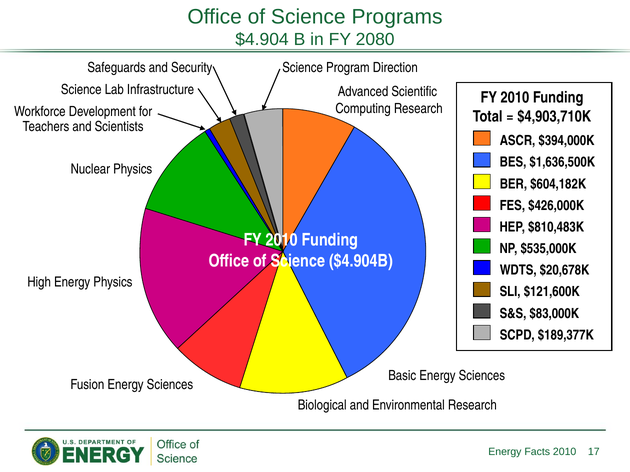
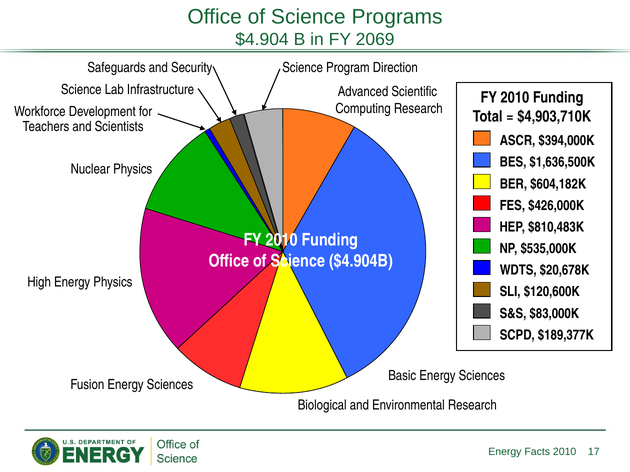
2080: 2080 -> 2069
$121,600K: $121,600K -> $120,600K
